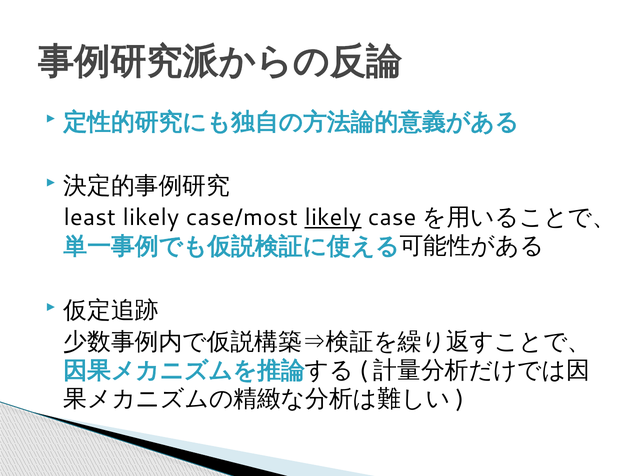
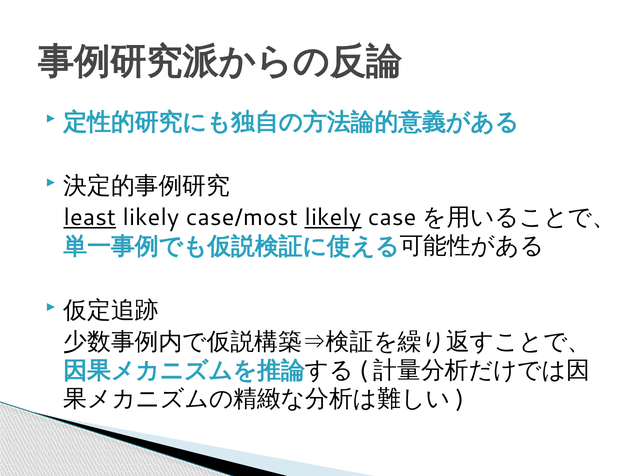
least underline: none -> present
